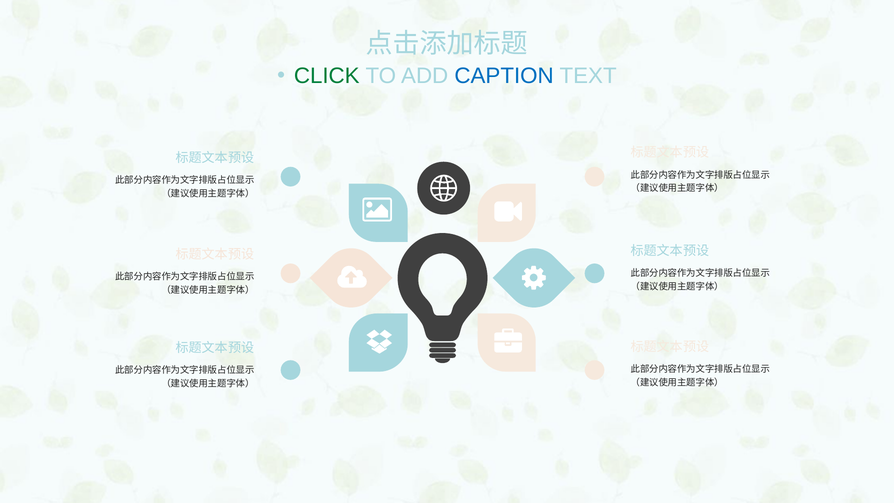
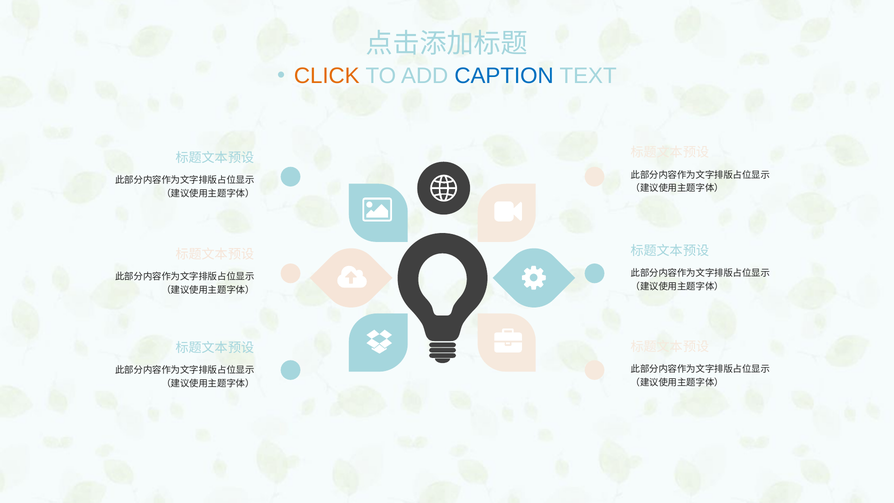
CLICK colour: green -> orange
